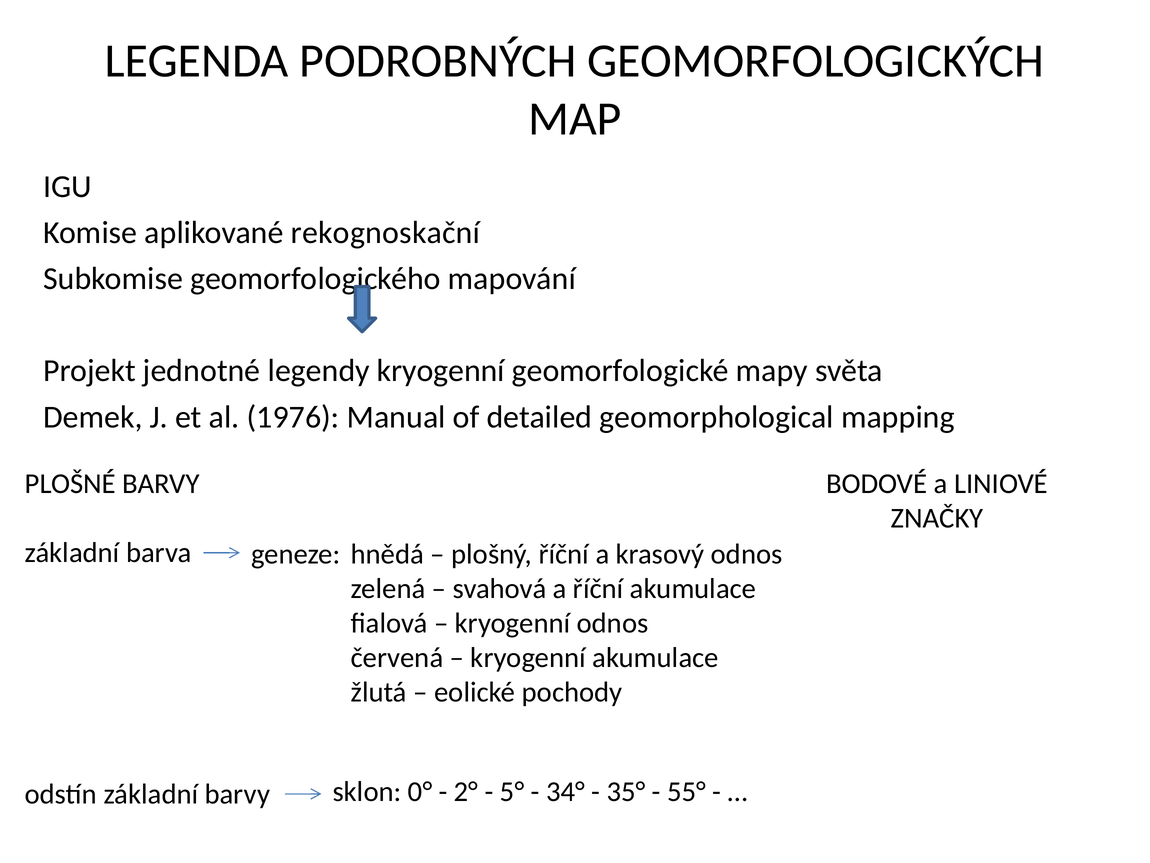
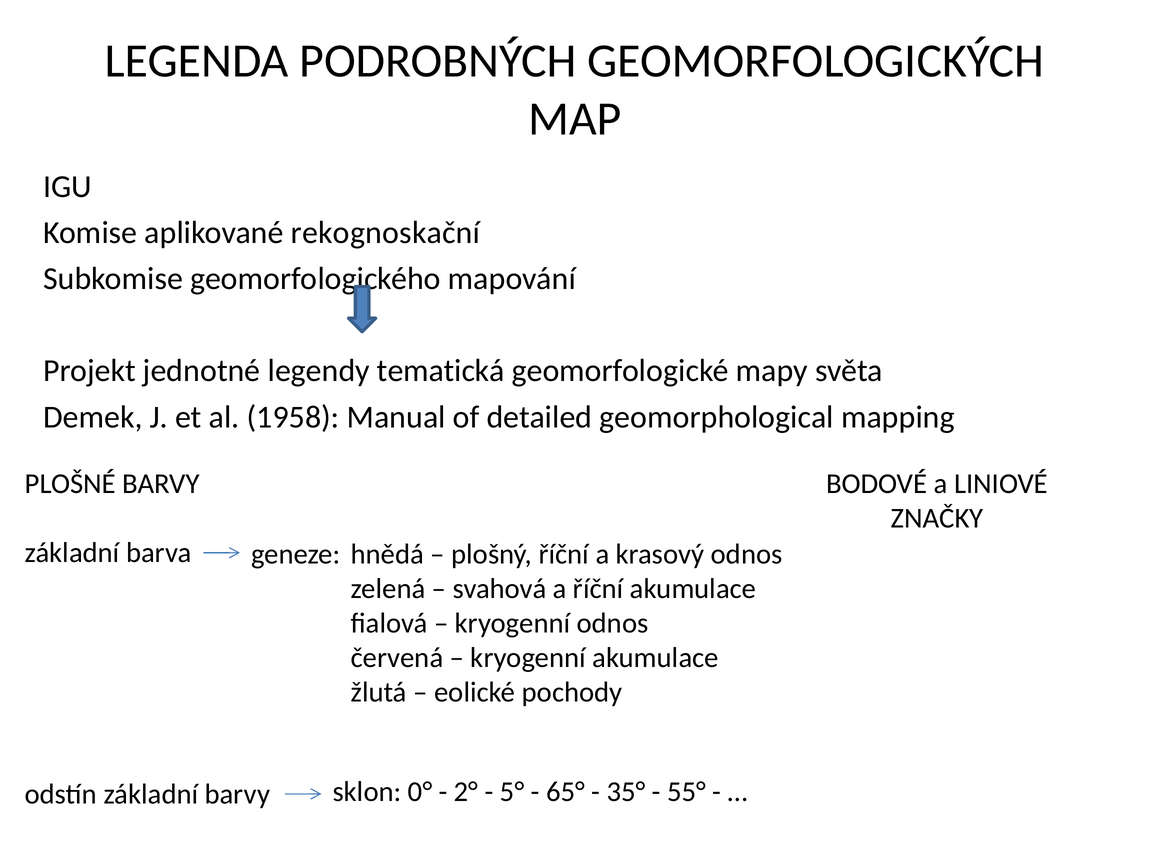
legendy kryogenní: kryogenní -> tematická
1976: 1976 -> 1958
34°: 34° -> 65°
